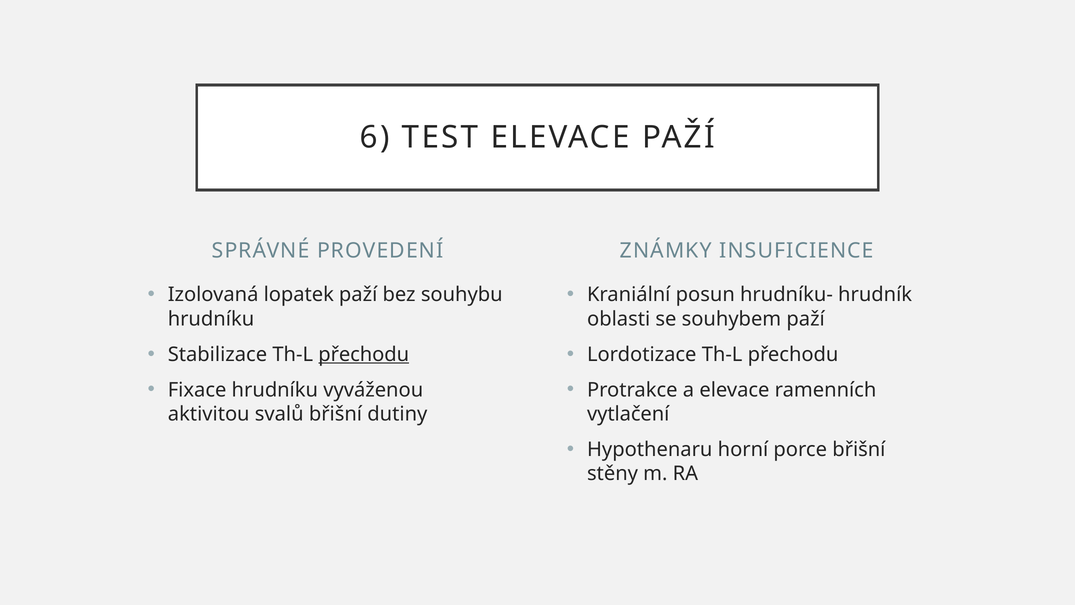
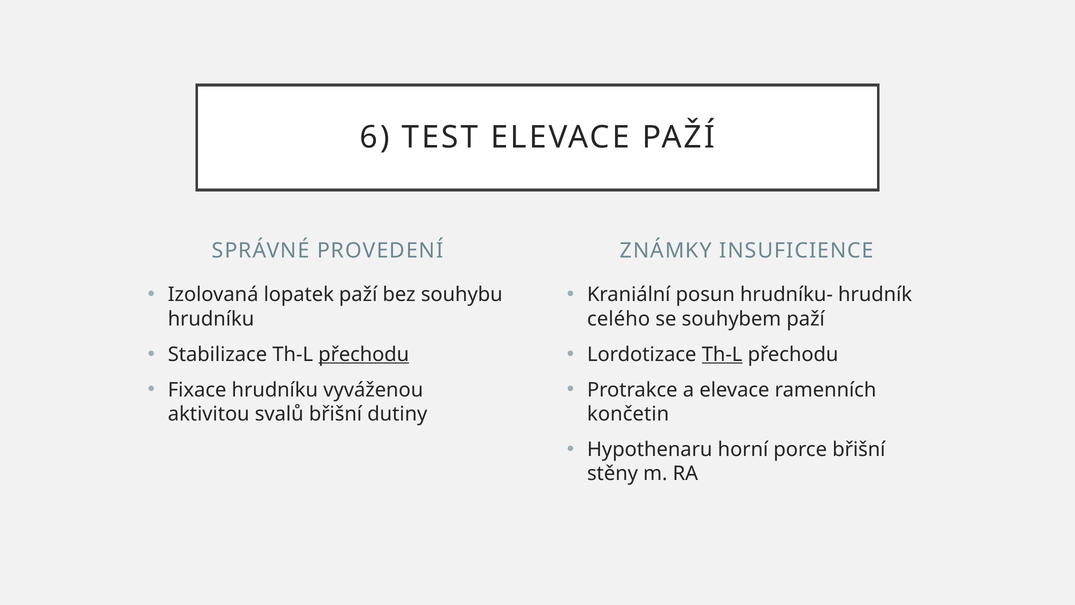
oblasti: oblasti -> celého
Th-L at (722, 354) underline: none -> present
vytlačení: vytlačení -> končetin
